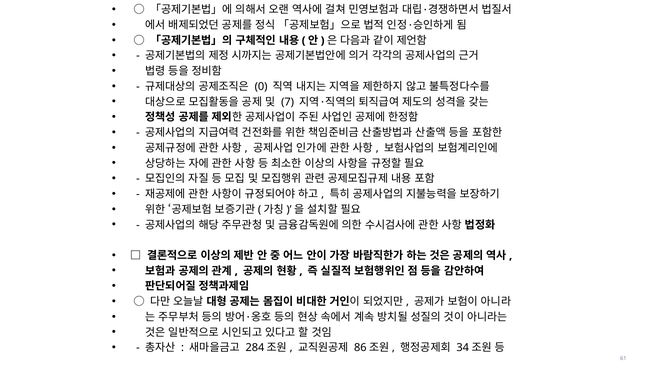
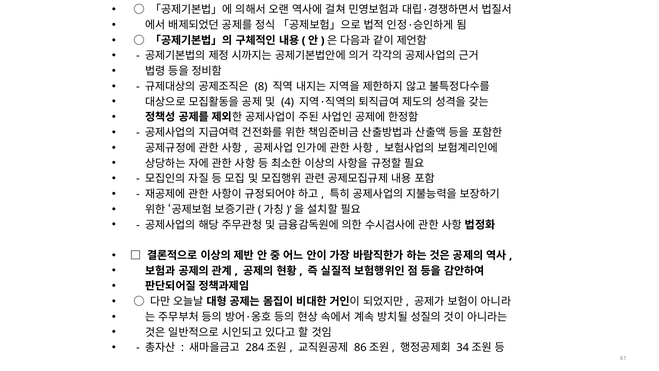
0: 0 -> 8
7: 7 -> 4
